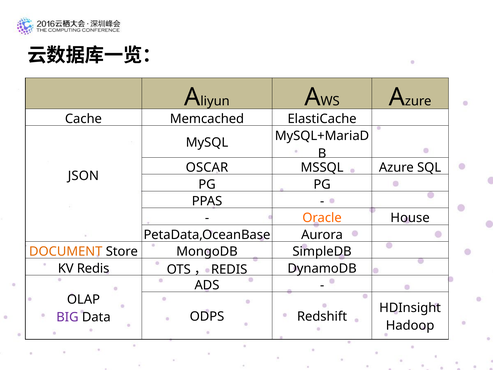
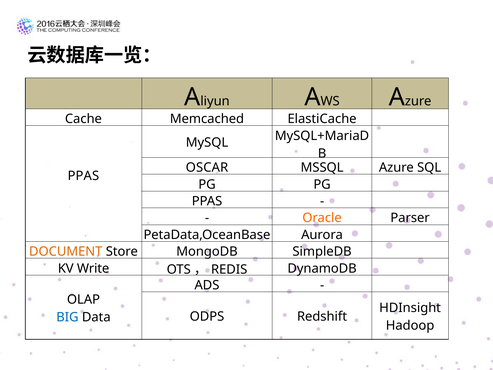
JSON at (83, 176): JSON -> PPAS
House: House -> Parser
KV Redis: Redis -> Write
BIG colour: purple -> blue
